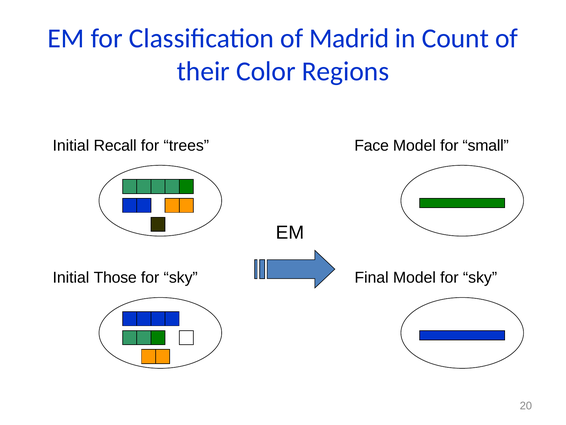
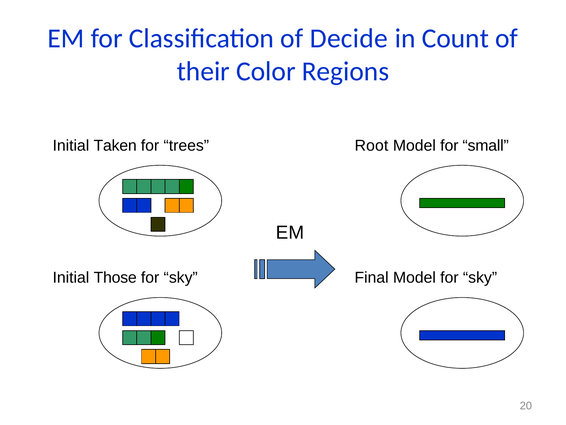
Madrid: Madrid -> Decide
Recall: Recall -> Taken
Face: Face -> Root
